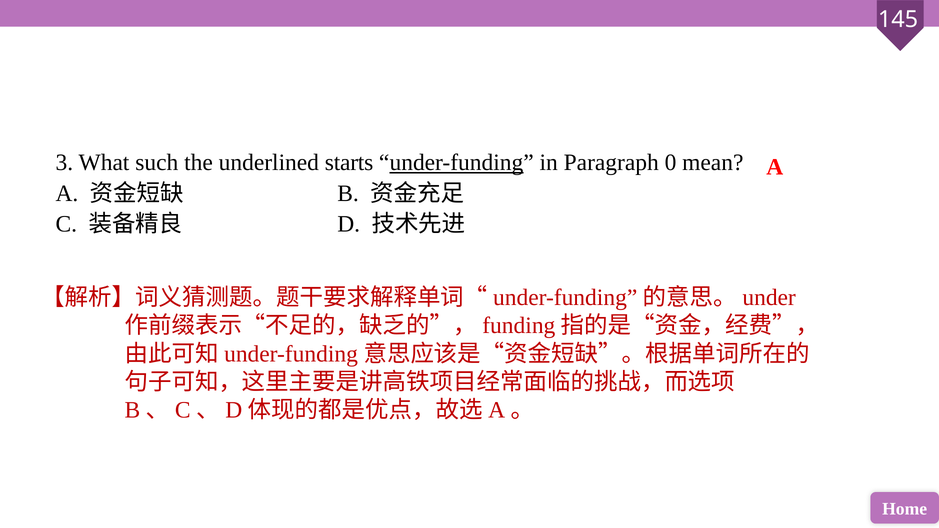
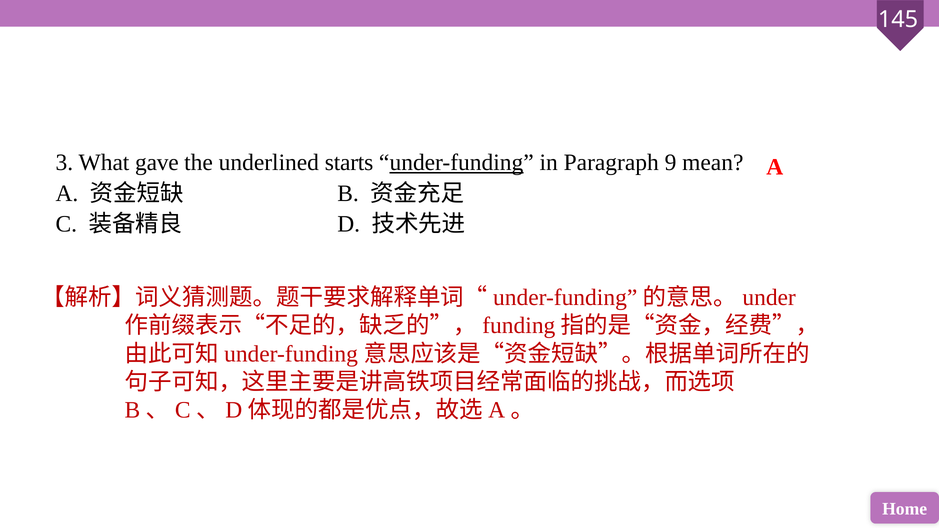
such: such -> gave
0: 0 -> 9
